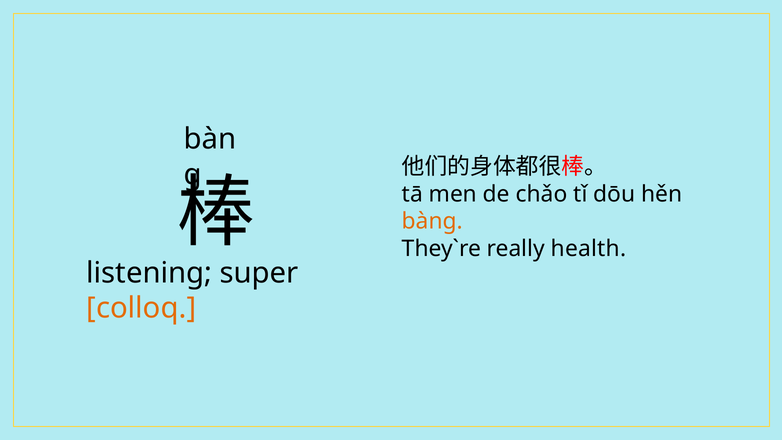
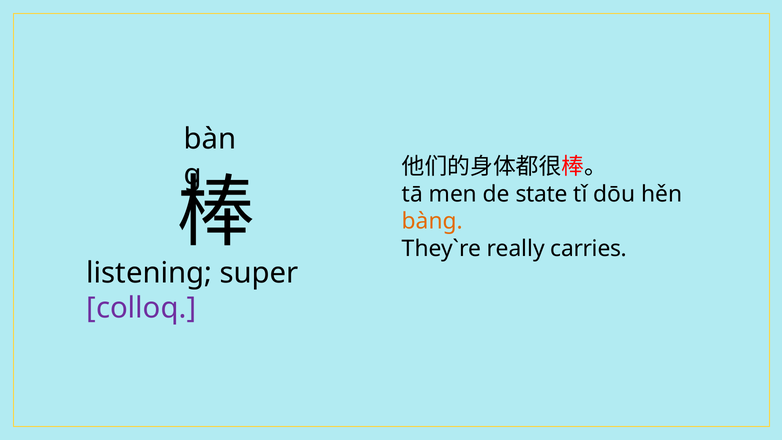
chǎo: chǎo -> state
health: health -> carries
colloq colour: orange -> purple
